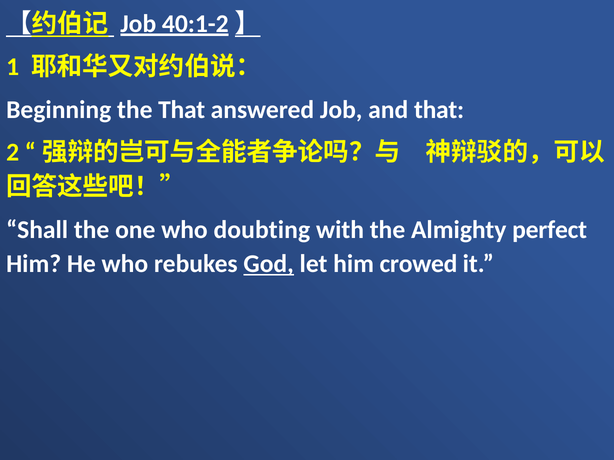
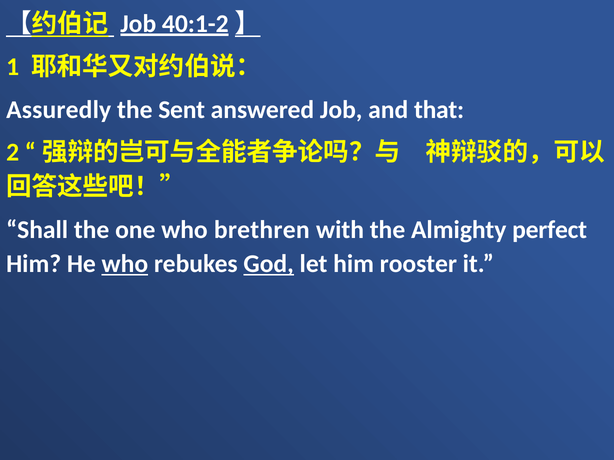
Beginning: Beginning -> Assuredly
the That: That -> Sent
doubting: doubting -> brethren
who at (125, 264) underline: none -> present
crowed: crowed -> rooster
